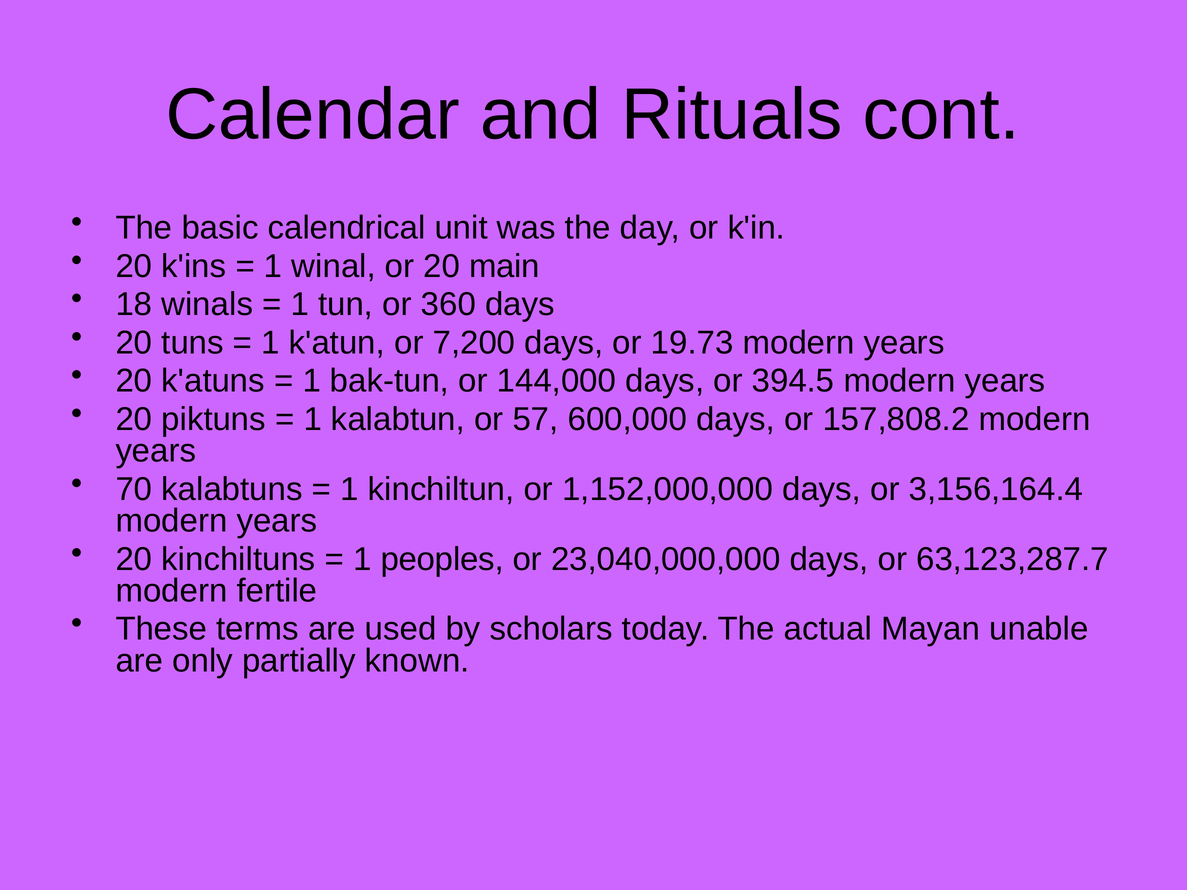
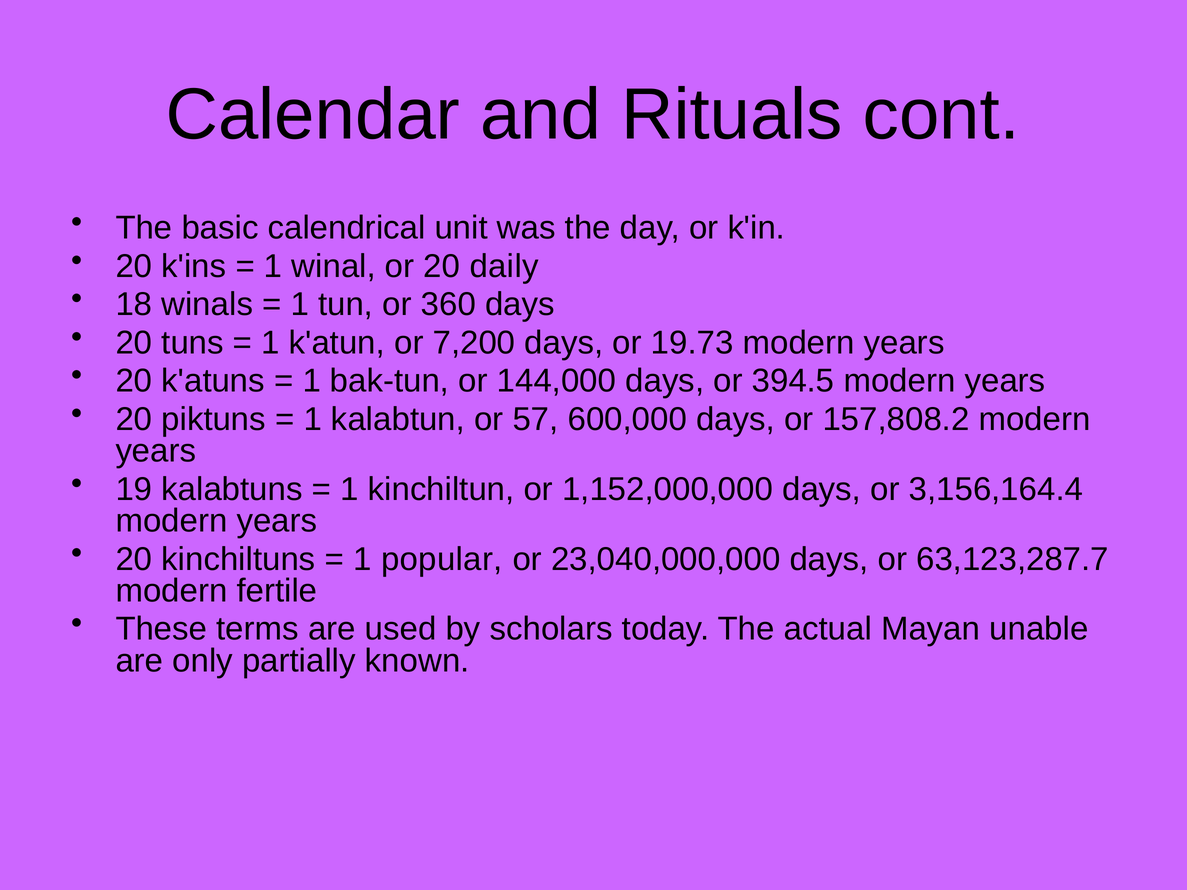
main: main -> daily
70: 70 -> 19
peoples: peoples -> popular
